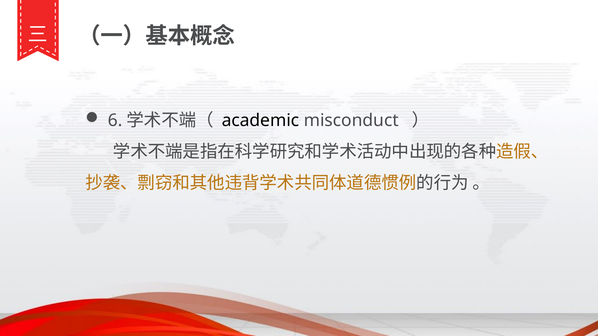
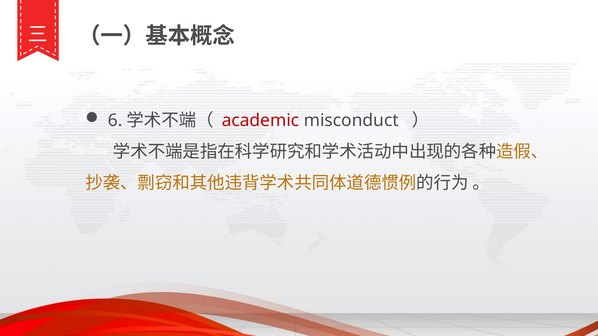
academic colour: black -> red
